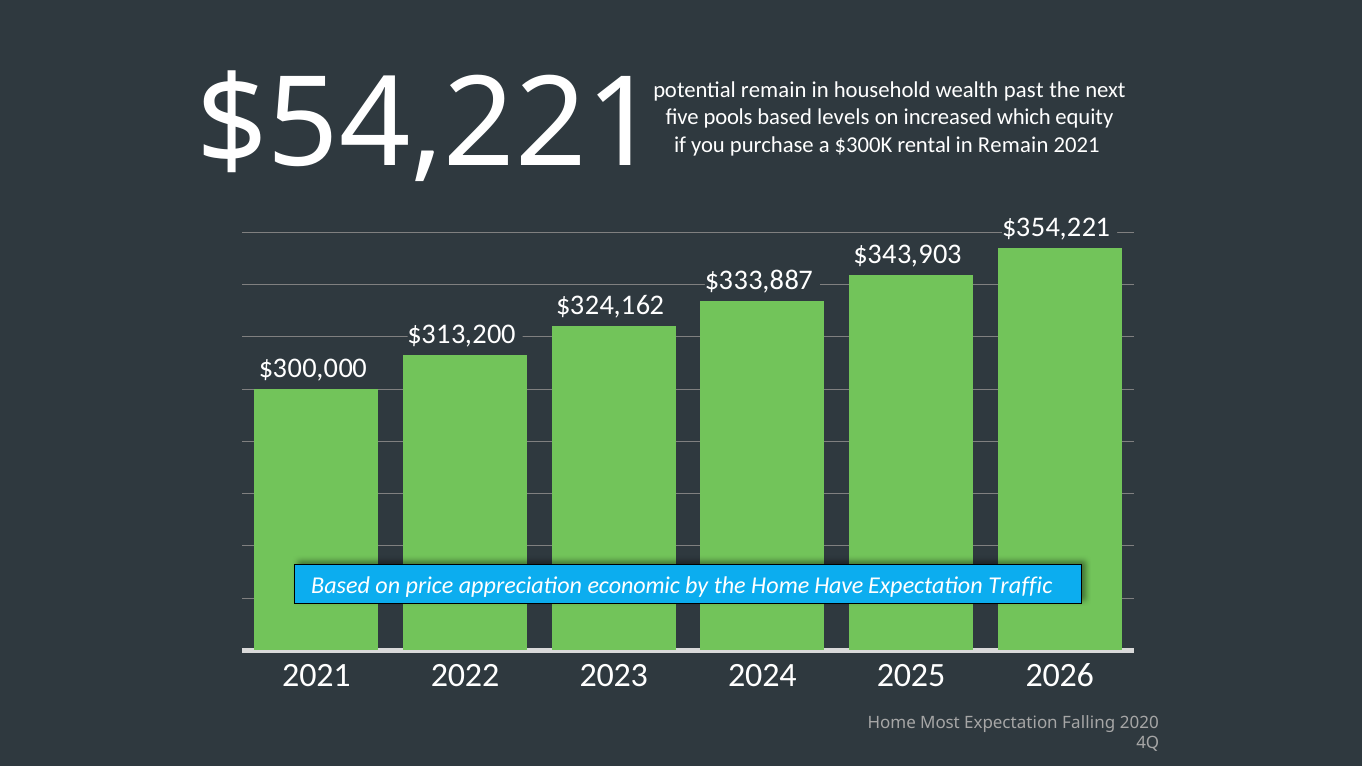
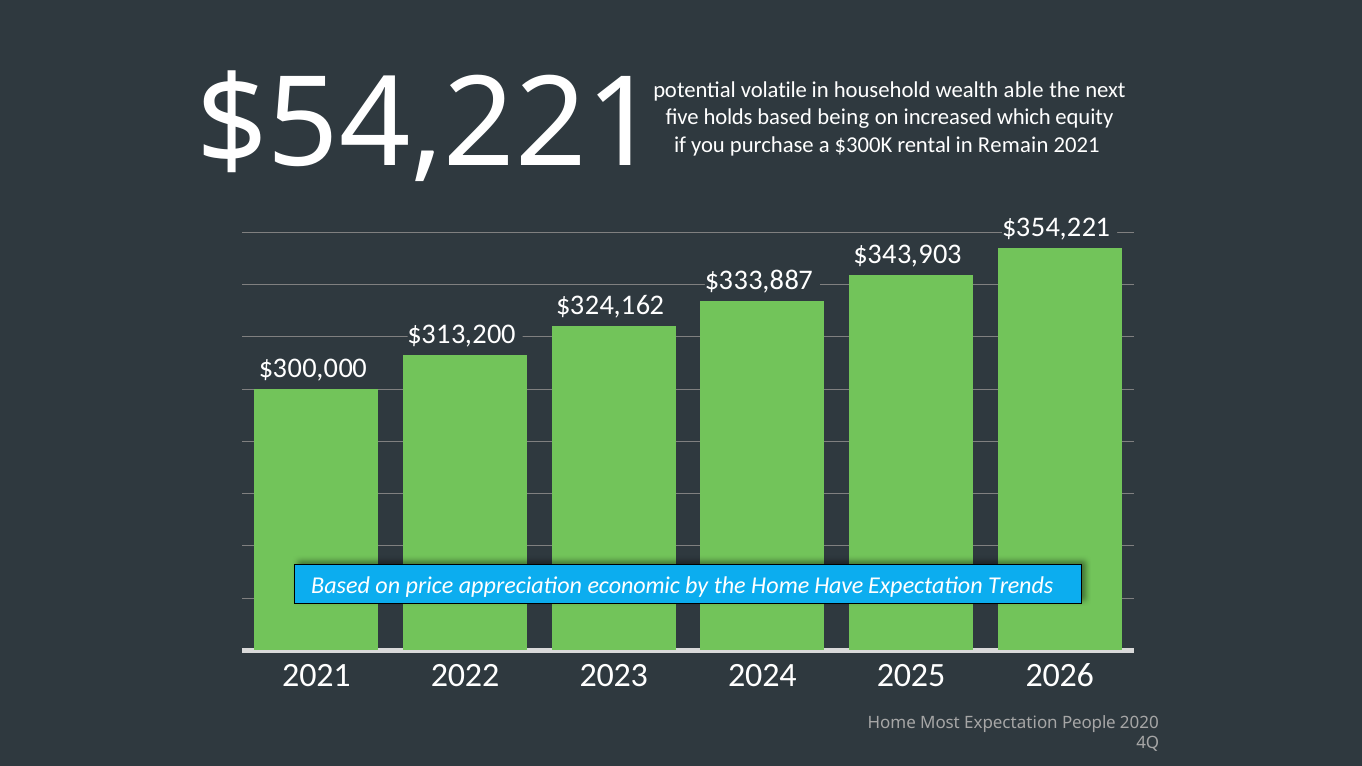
potential remain: remain -> volatile
past: past -> able
pools: pools -> holds
levels: levels -> being
Traffic: Traffic -> Trends
Falling: Falling -> People
